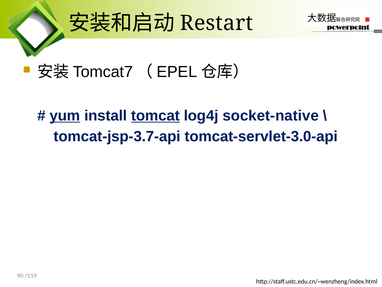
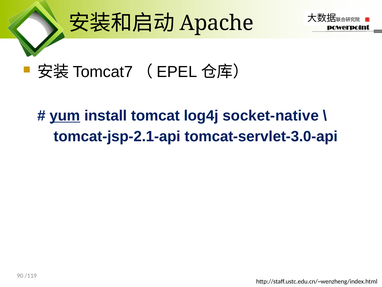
Restart: Restart -> Apache
tomcat underline: present -> none
tomcat-jsp-3.7-api: tomcat-jsp-3.7-api -> tomcat-jsp-2.1-api
